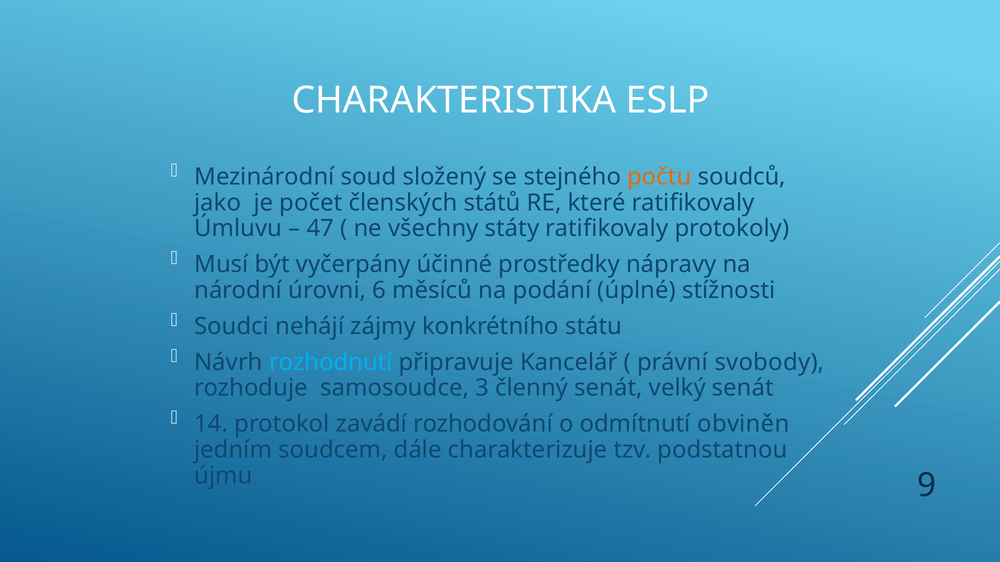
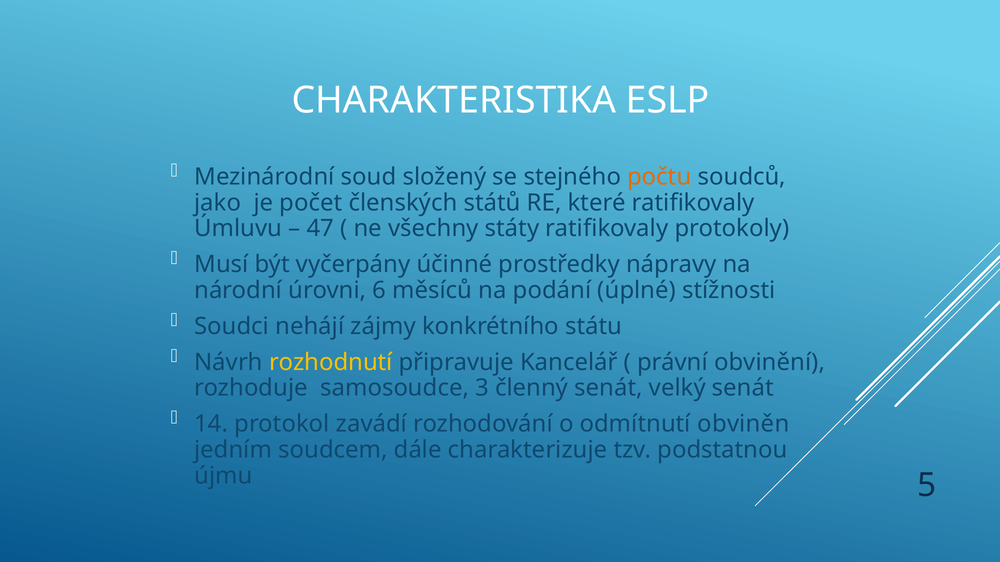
rozhodnutí colour: light blue -> yellow
svobody: svobody -> obvinění
9: 9 -> 5
